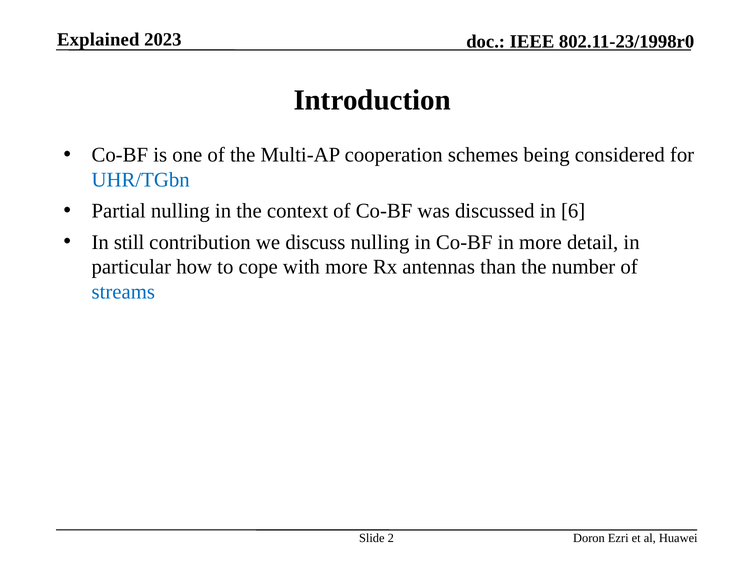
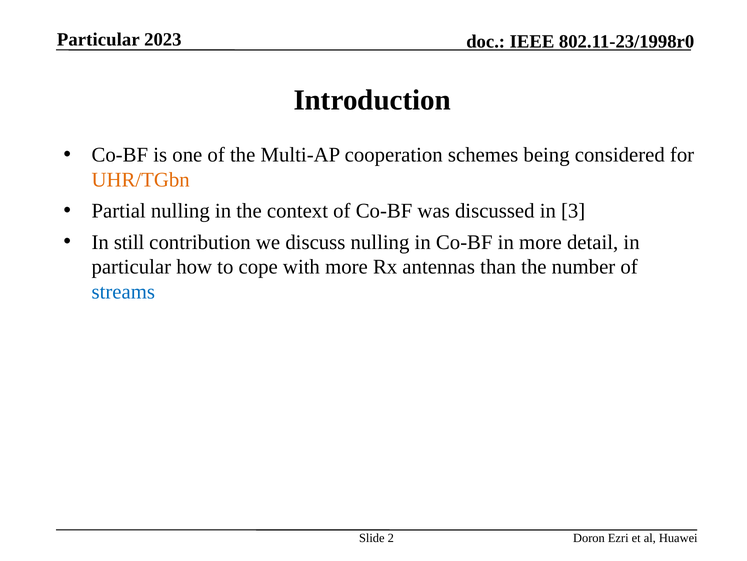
Explained at (98, 40): Explained -> Particular
UHR/TGbn colour: blue -> orange
6: 6 -> 3
